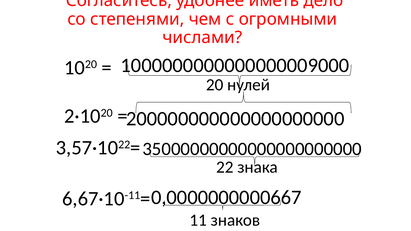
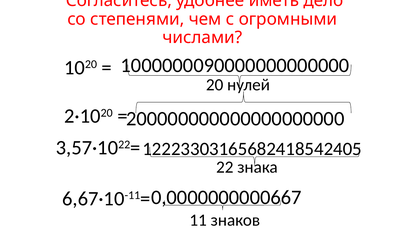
1000000000000000009000: 1000000000000000009000 -> 1000000090000000000000
35000000000000000000000: 35000000000000000000000 -> 12223303165682418542405
